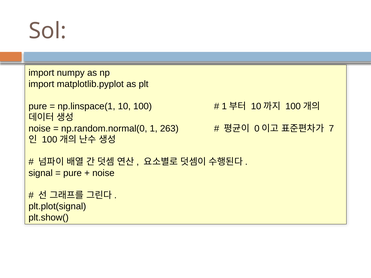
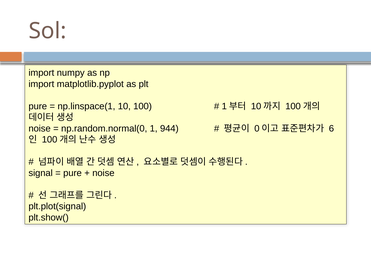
263: 263 -> 944
7: 7 -> 6
